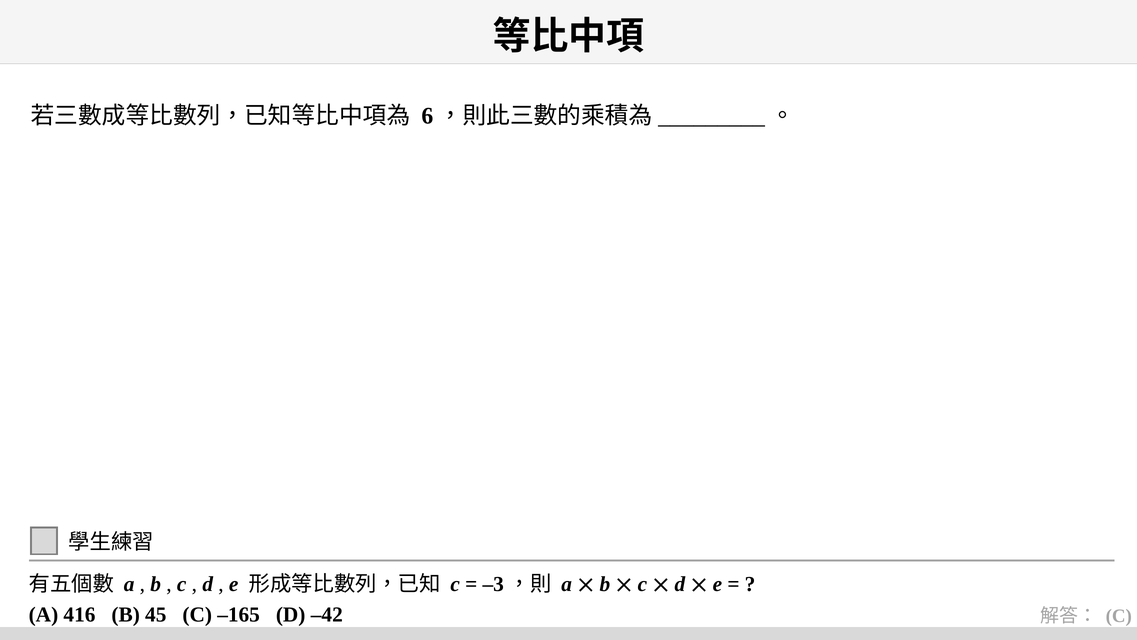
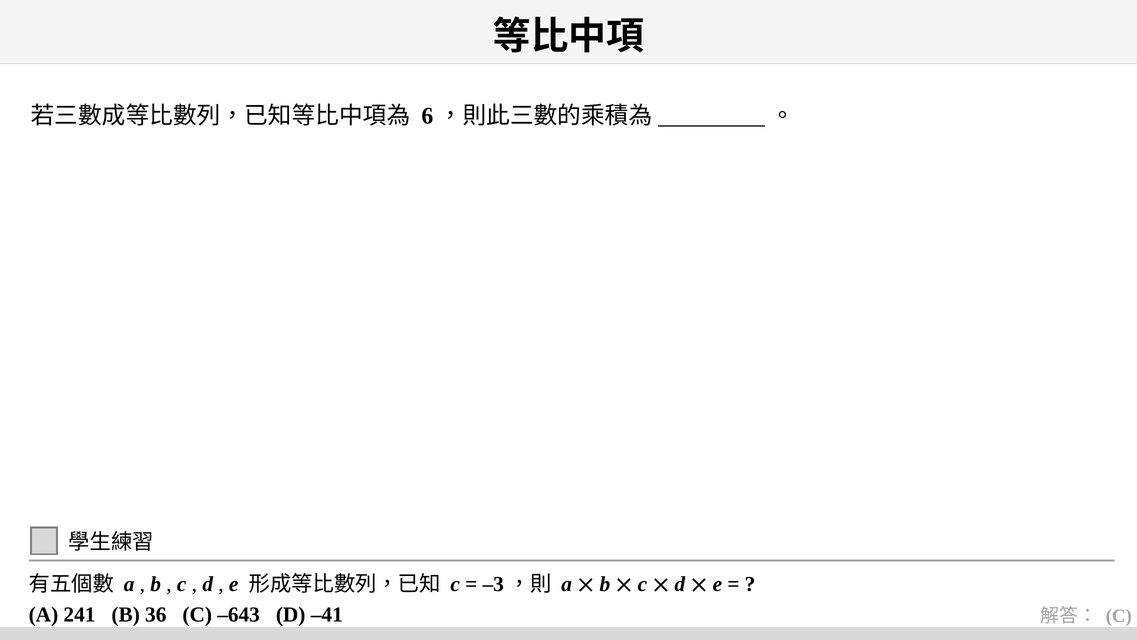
416: 416 -> 241
45: 45 -> 36
–165: –165 -> –643
–42: –42 -> –41
